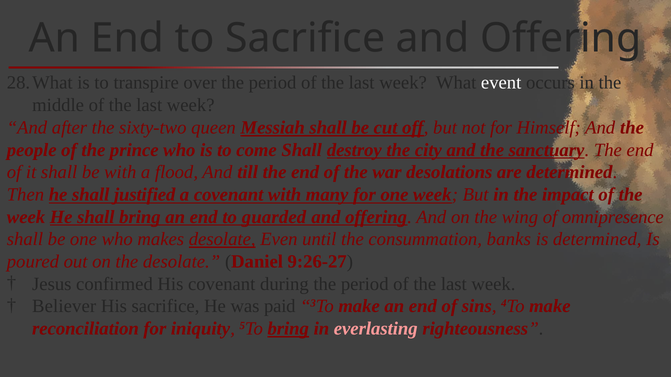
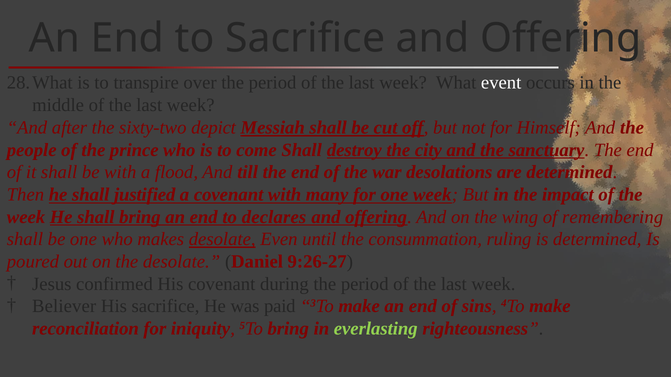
queen: queen -> depict
guarded: guarded -> declares
omnipresence: omnipresence -> remembering
banks: banks -> ruling
bring at (288, 329) underline: present -> none
everlasting colour: pink -> light green
